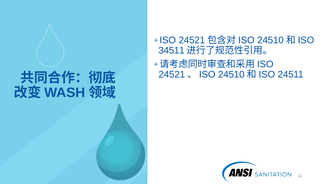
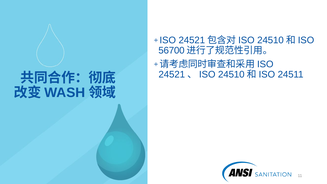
34511: 34511 -> 56700
